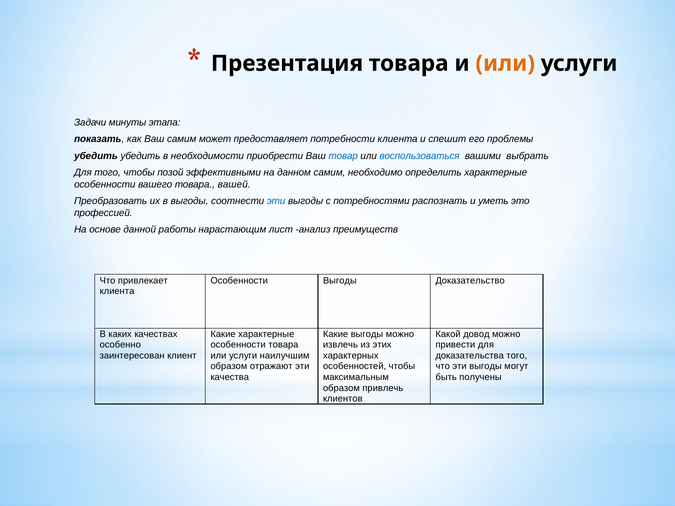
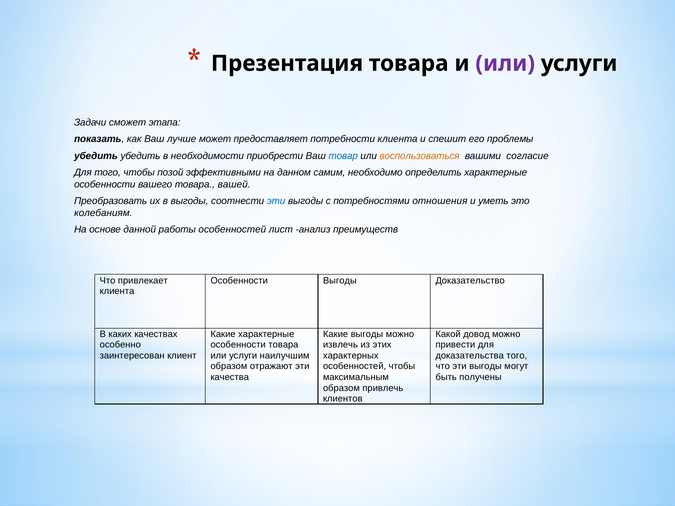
или at (505, 63) colour: orange -> purple
минуты: минуты -> сможет
Ваш самим: самим -> лучше
воспользоваться colour: blue -> orange
выбрать: выбрать -> согласие
распознать: распознать -> отношения
профессией: профессией -> колебаниям
работы нарастающим: нарастающим -> особенностей
